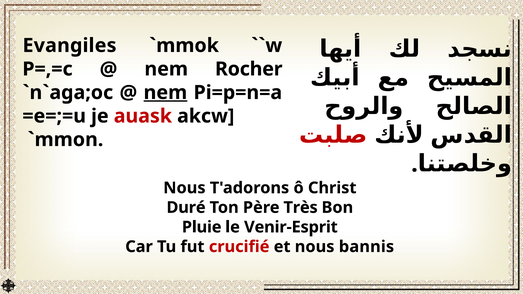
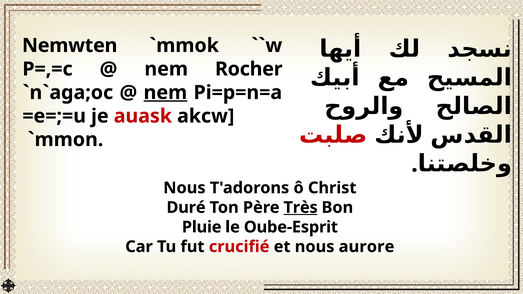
Evangiles: Evangiles -> Nemwten
Très underline: none -> present
Venir-Esprit: Venir-Esprit -> Oube-Esprit
bannis: bannis -> aurore
